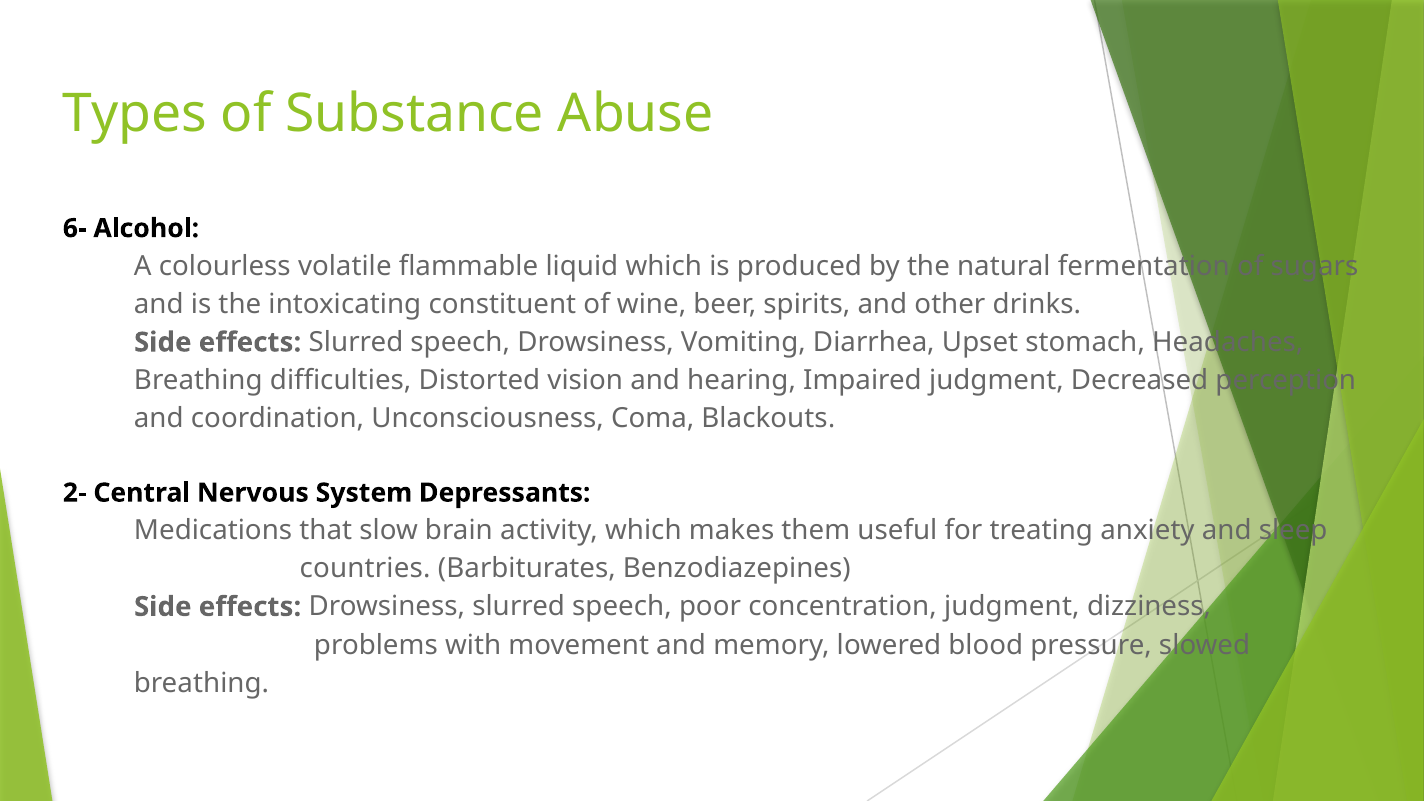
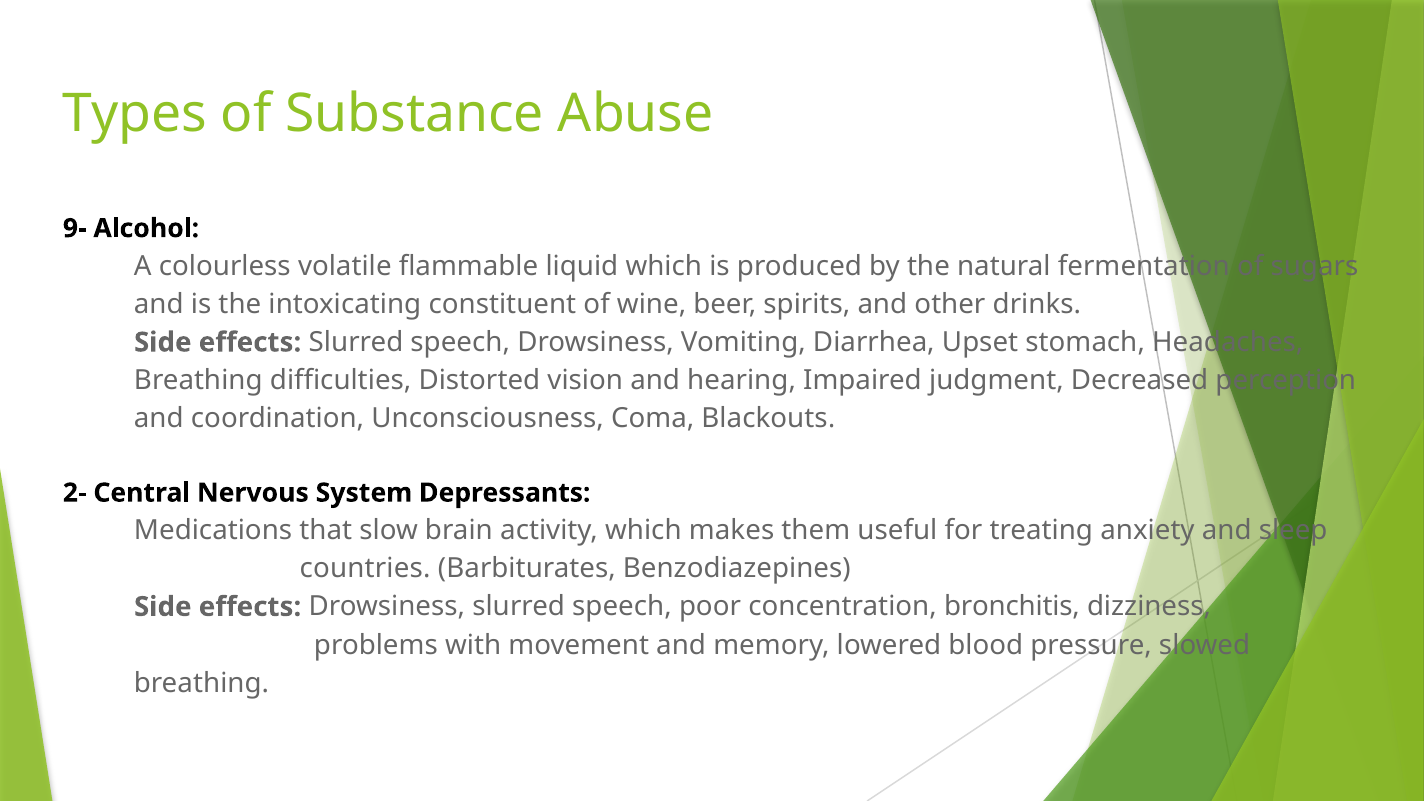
6-: 6- -> 9-
concentration judgment: judgment -> bronchitis
